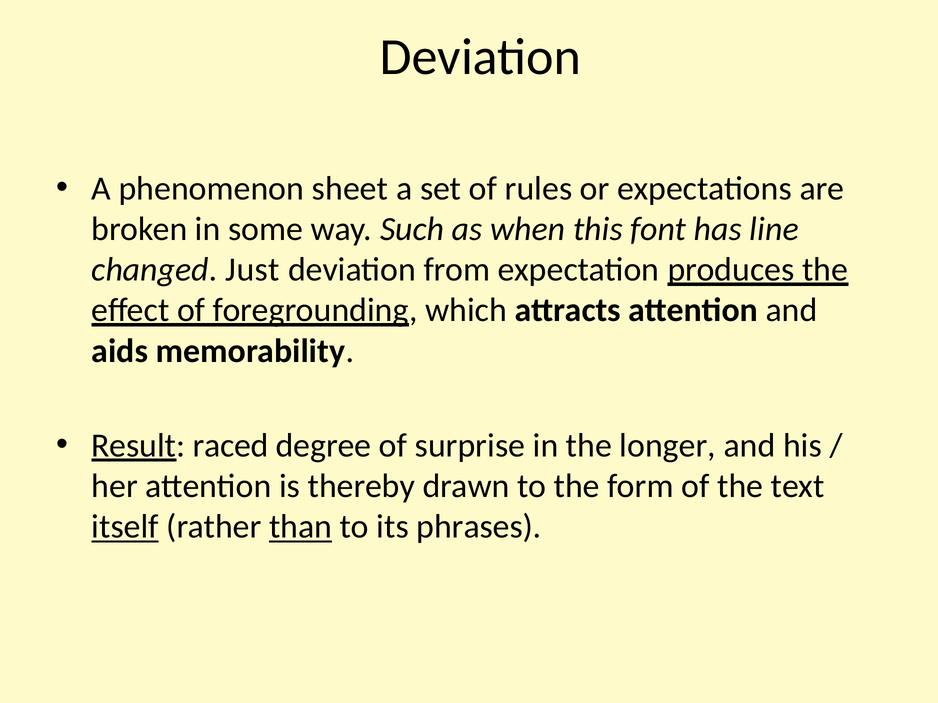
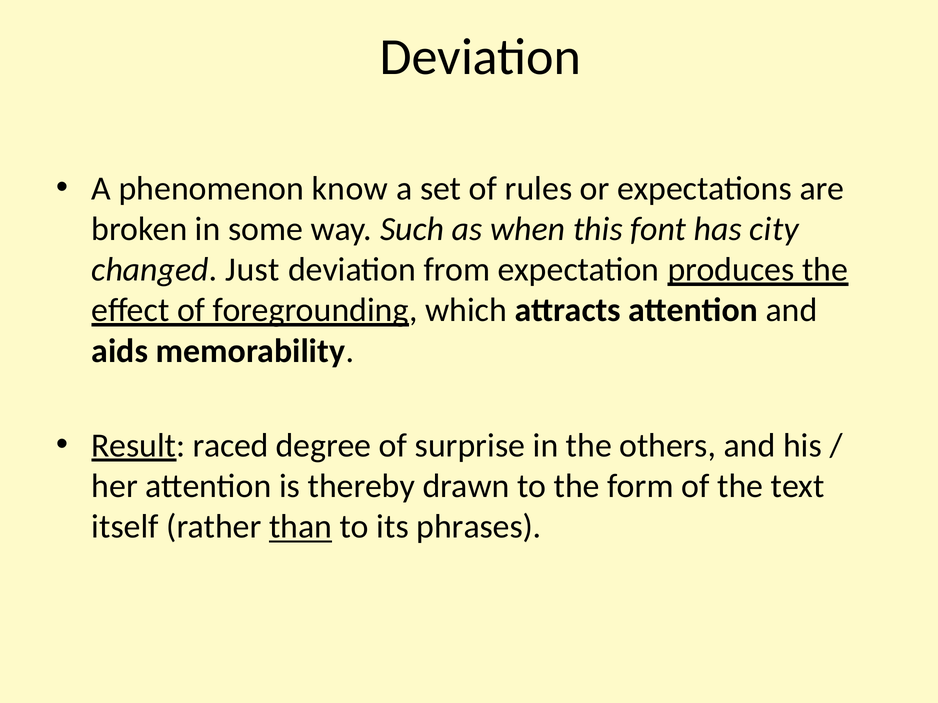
sheet: sheet -> know
line: line -> city
longer: longer -> others
itself underline: present -> none
